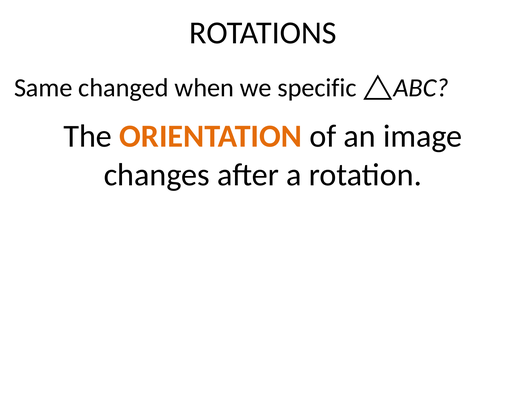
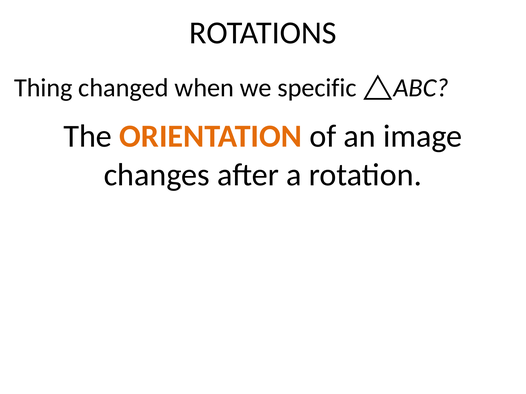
Same: Same -> Thing
